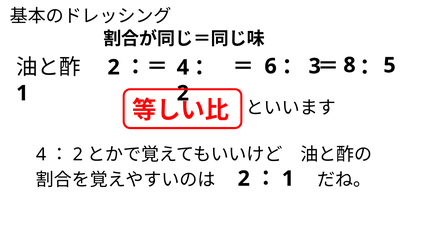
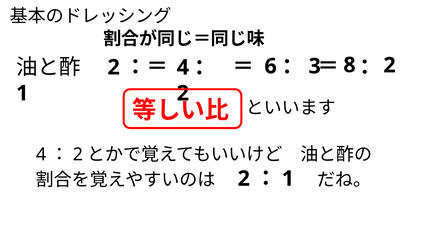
8 5: 5 -> 2
